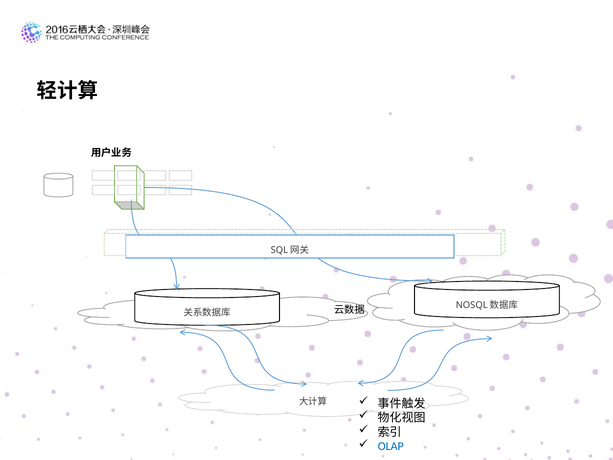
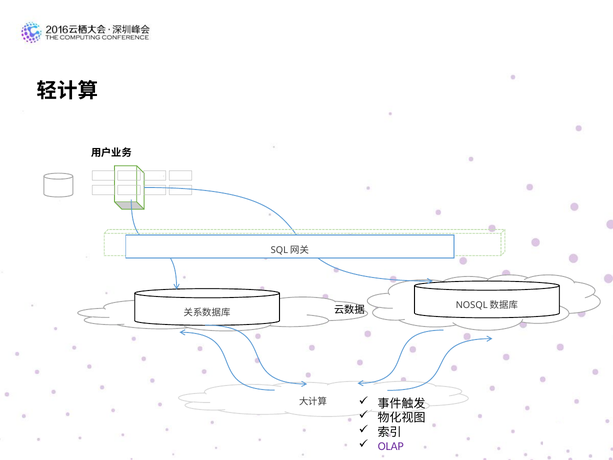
OLAP colour: blue -> purple
